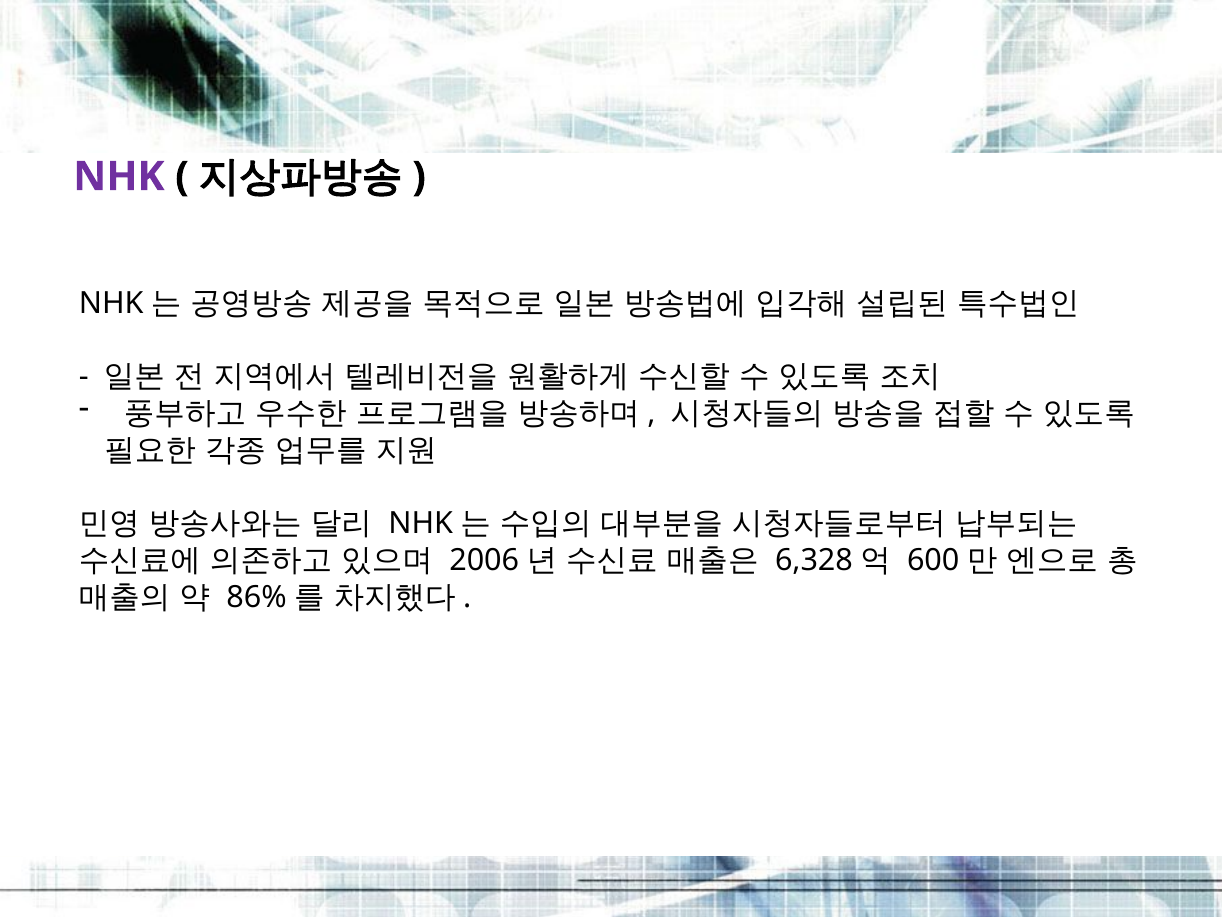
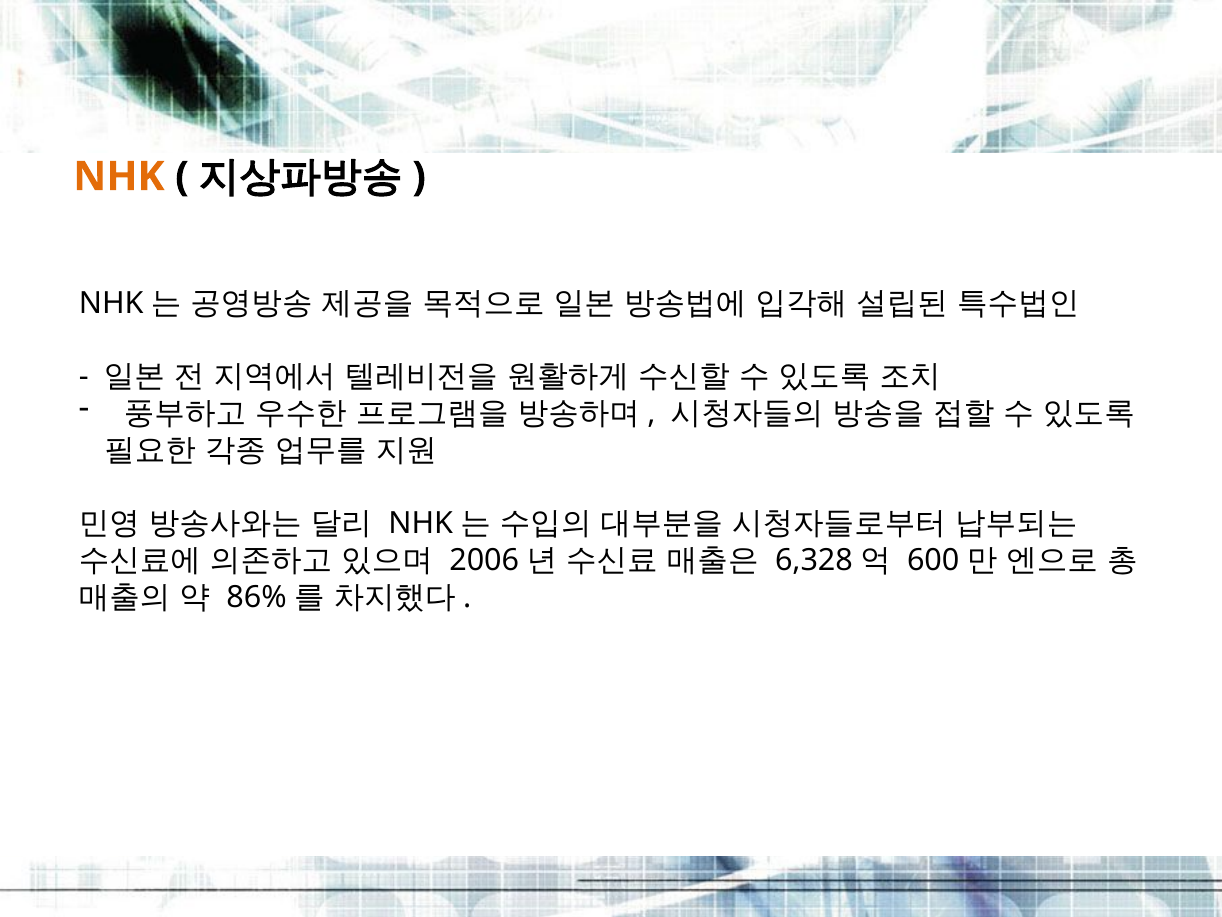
NHK colour: purple -> orange
